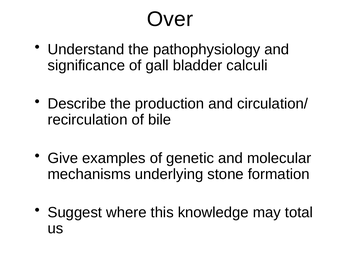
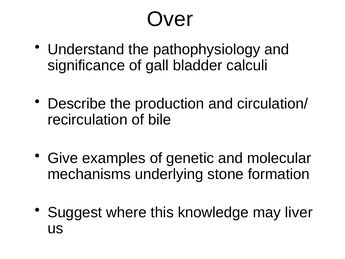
total: total -> liver
